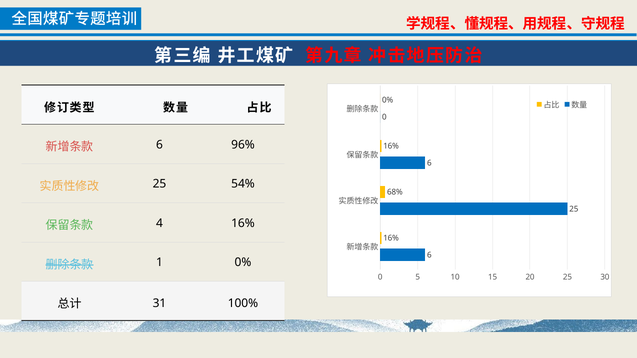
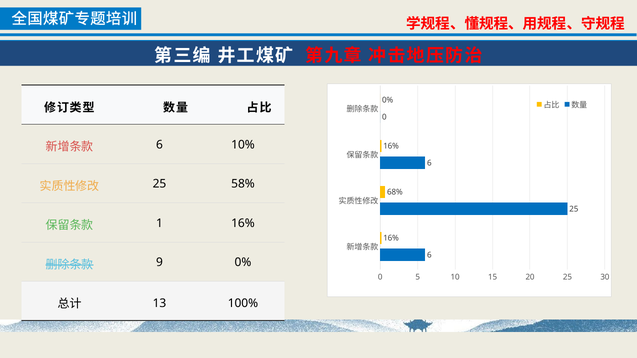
96%: 96% -> 10%
54%: 54% -> 58%
4: 4 -> 1
1: 1 -> 9
31: 31 -> 13
